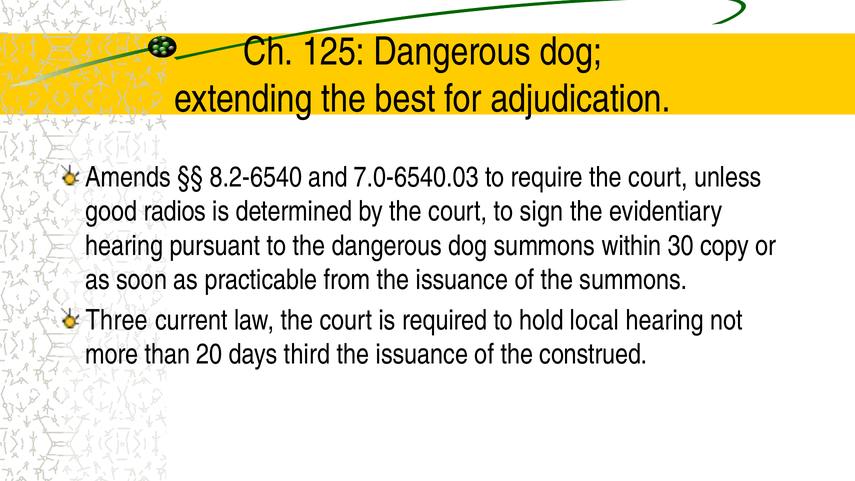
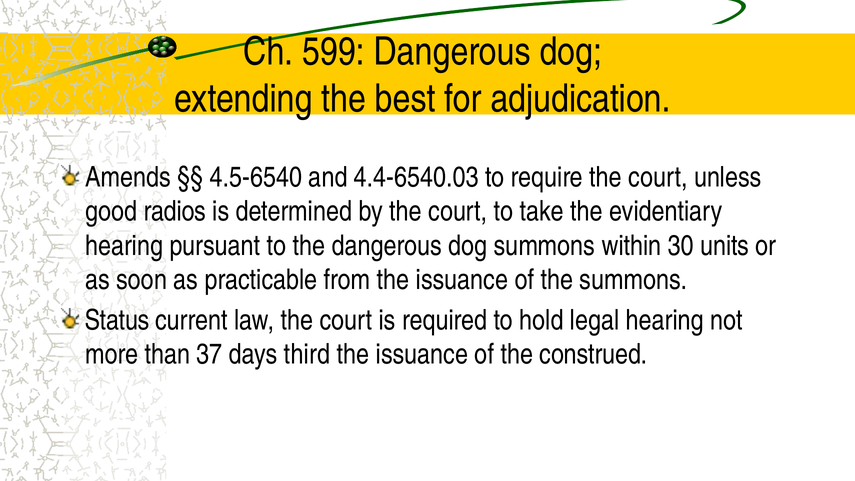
125: 125 -> 599
8.2-6540: 8.2-6540 -> 4.5-6540
7.0-6540.03: 7.0-6540.03 -> 4.4-6540.03
sign: sign -> take
copy: copy -> units
Three: Three -> Status
local: local -> legal
20: 20 -> 37
